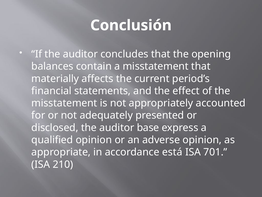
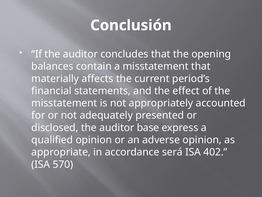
está: está -> será
701: 701 -> 402
210: 210 -> 570
